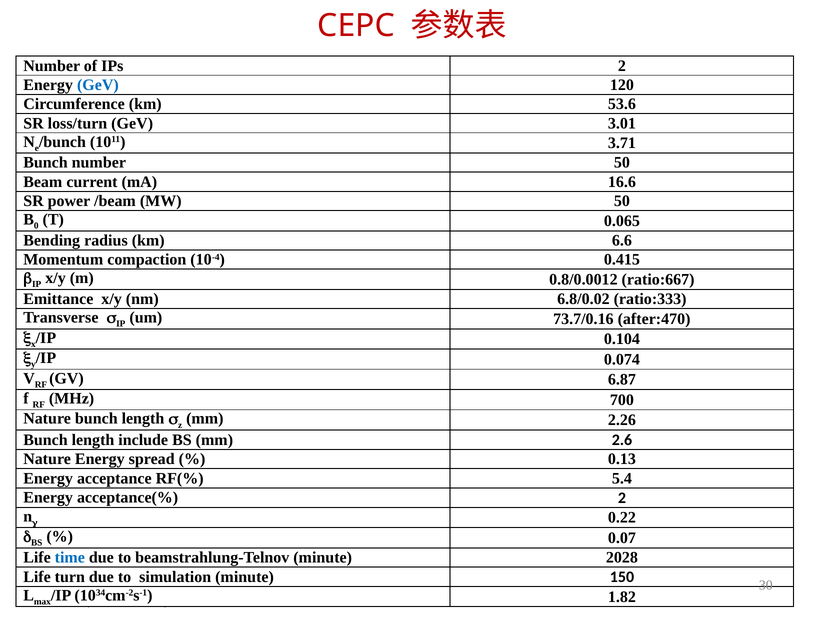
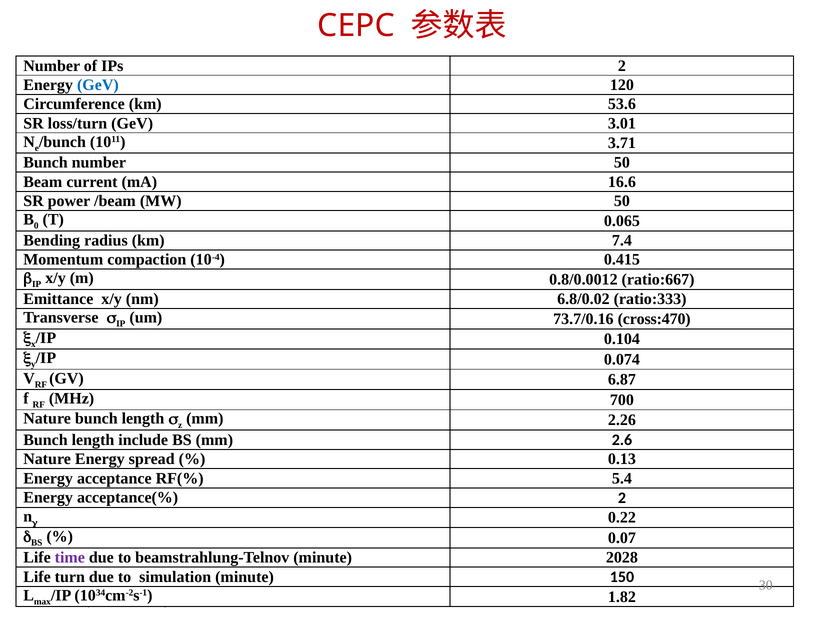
6.6: 6.6 -> 7.4
after:470: after:470 -> cross:470
time colour: blue -> purple
